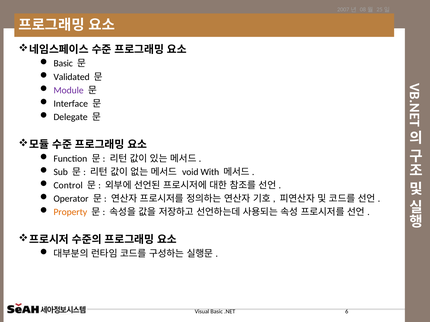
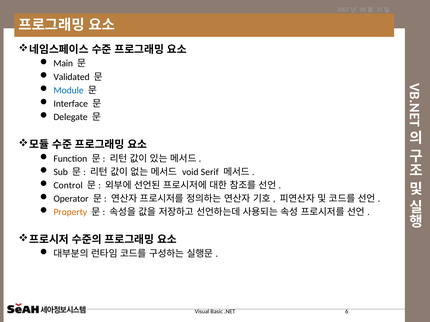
Basic at (63, 64): Basic -> Main
Module colour: purple -> blue
With: With -> Serif
